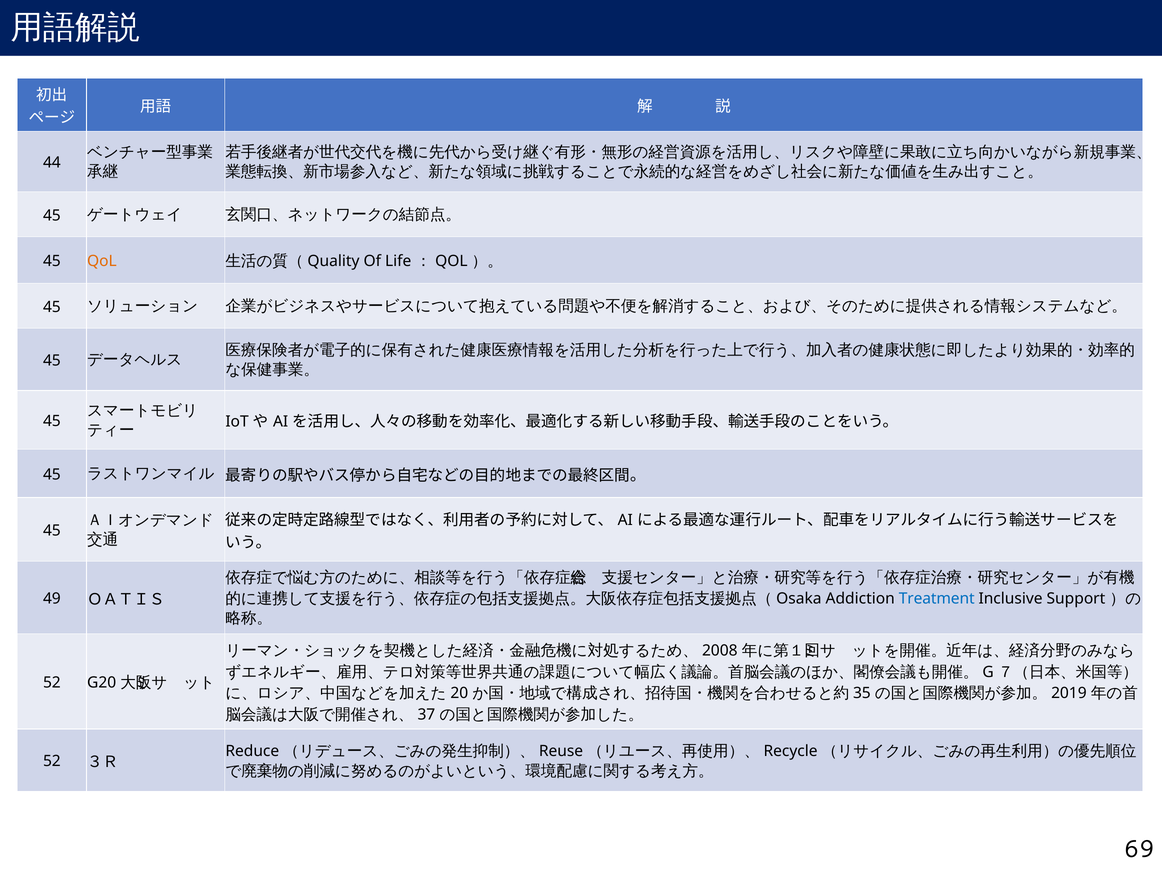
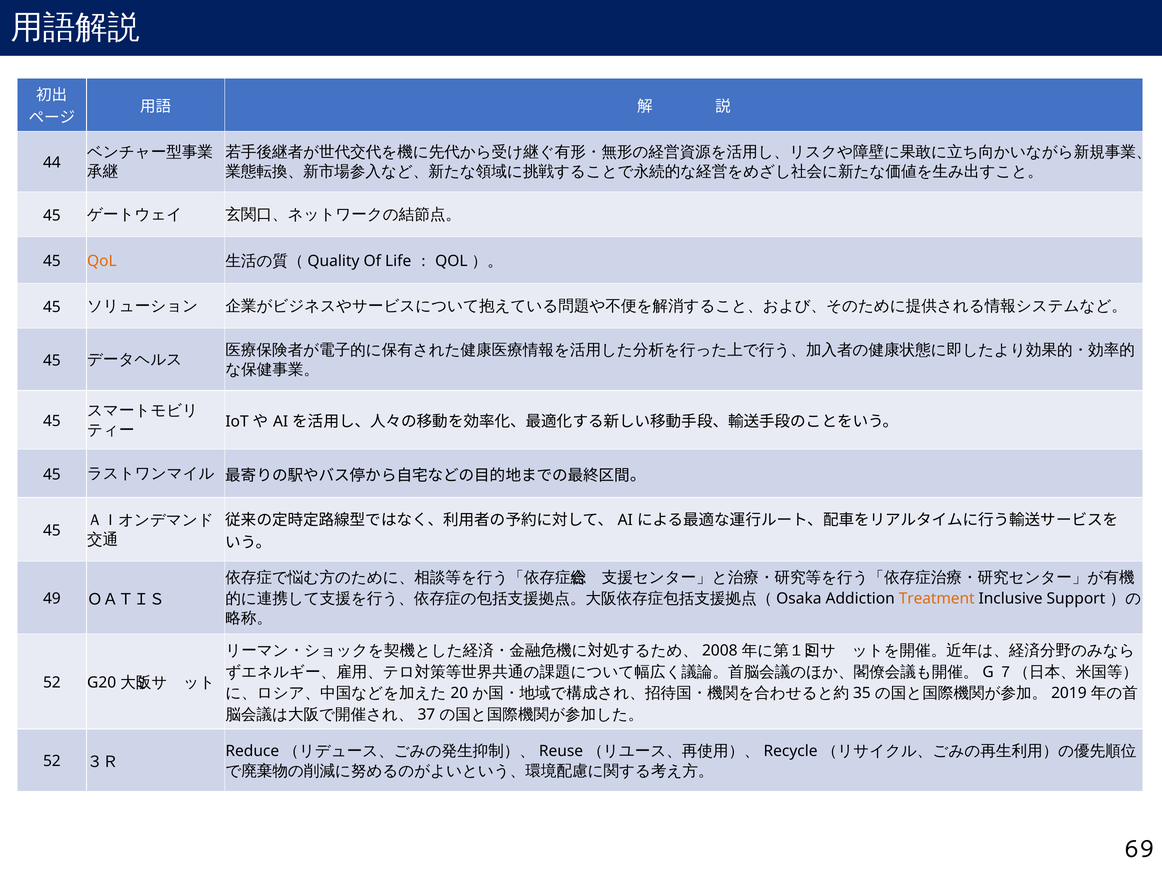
Treatment colour: blue -> orange
